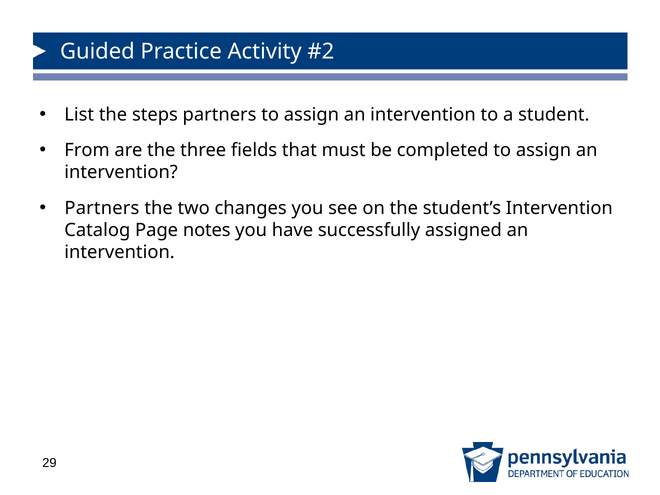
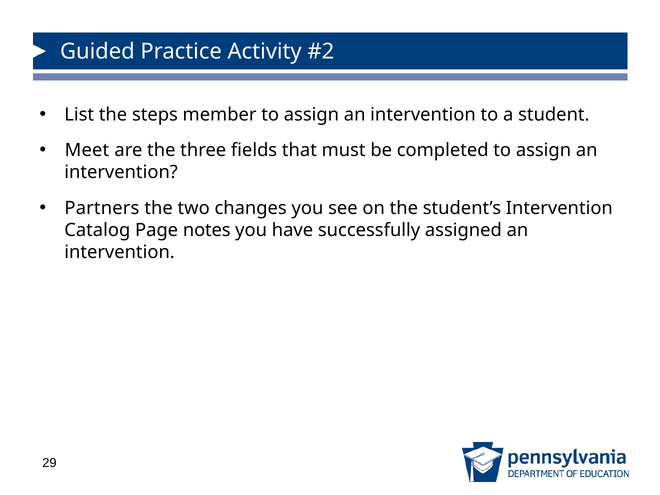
steps partners: partners -> member
From: From -> Meet
